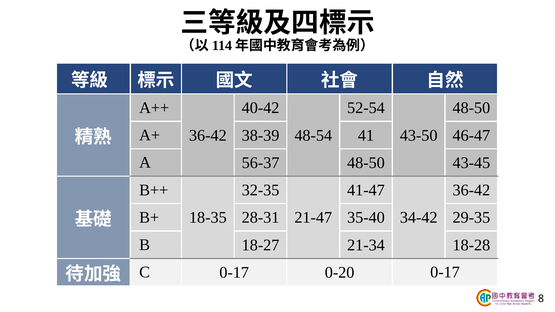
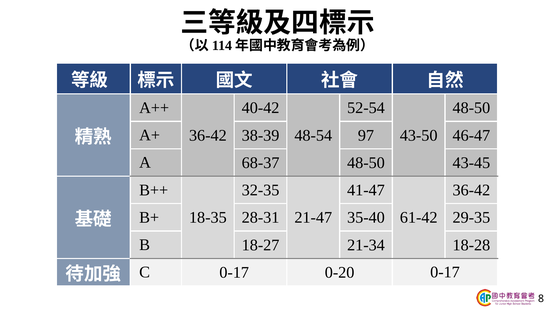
41: 41 -> 97
56-37: 56-37 -> 68-37
34-42: 34-42 -> 61-42
